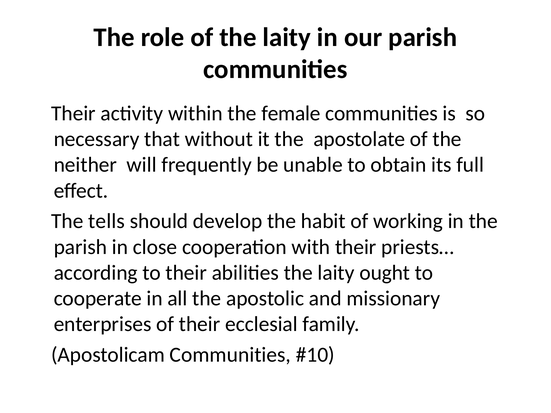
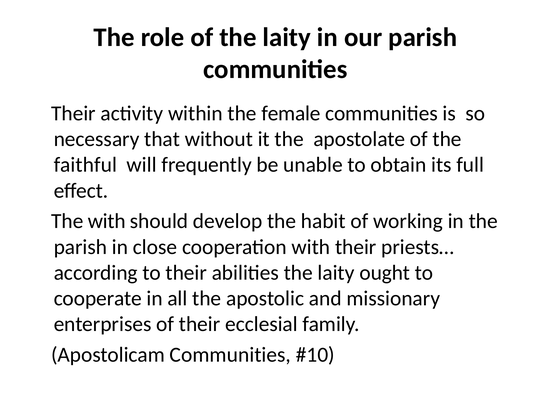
neither: neither -> faithful
The tells: tells -> with
